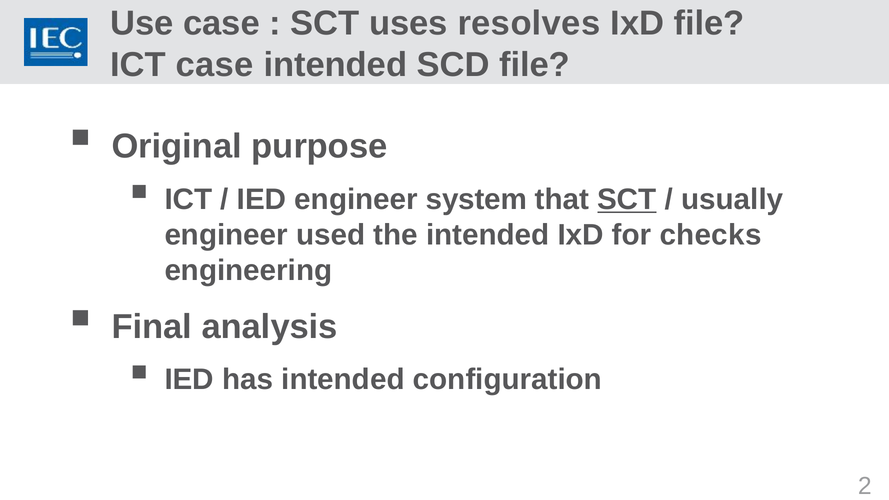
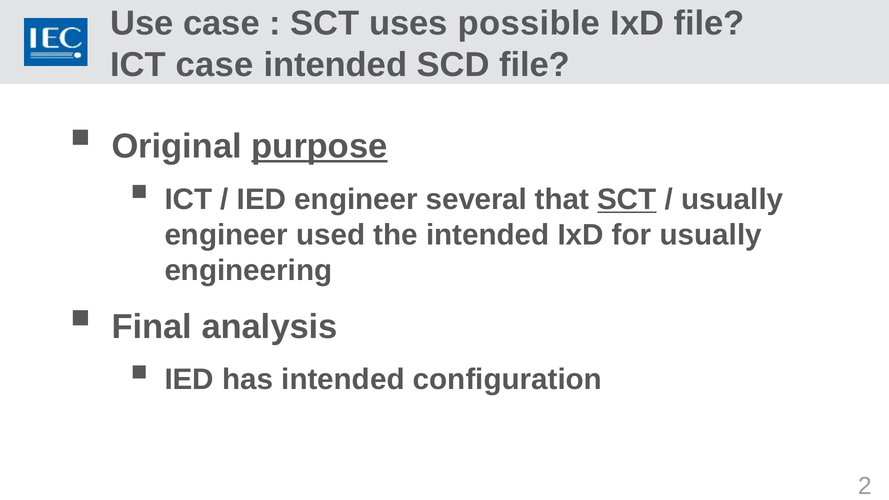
resolves: resolves -> possible
purpose underline: none -> present
system: system -> several
for checks: checks -> usually
